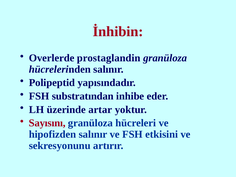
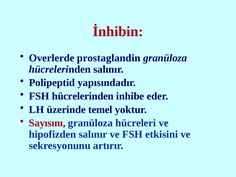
FSH substratından: substratından -> hücrelerinden
artar: artar -> temel
